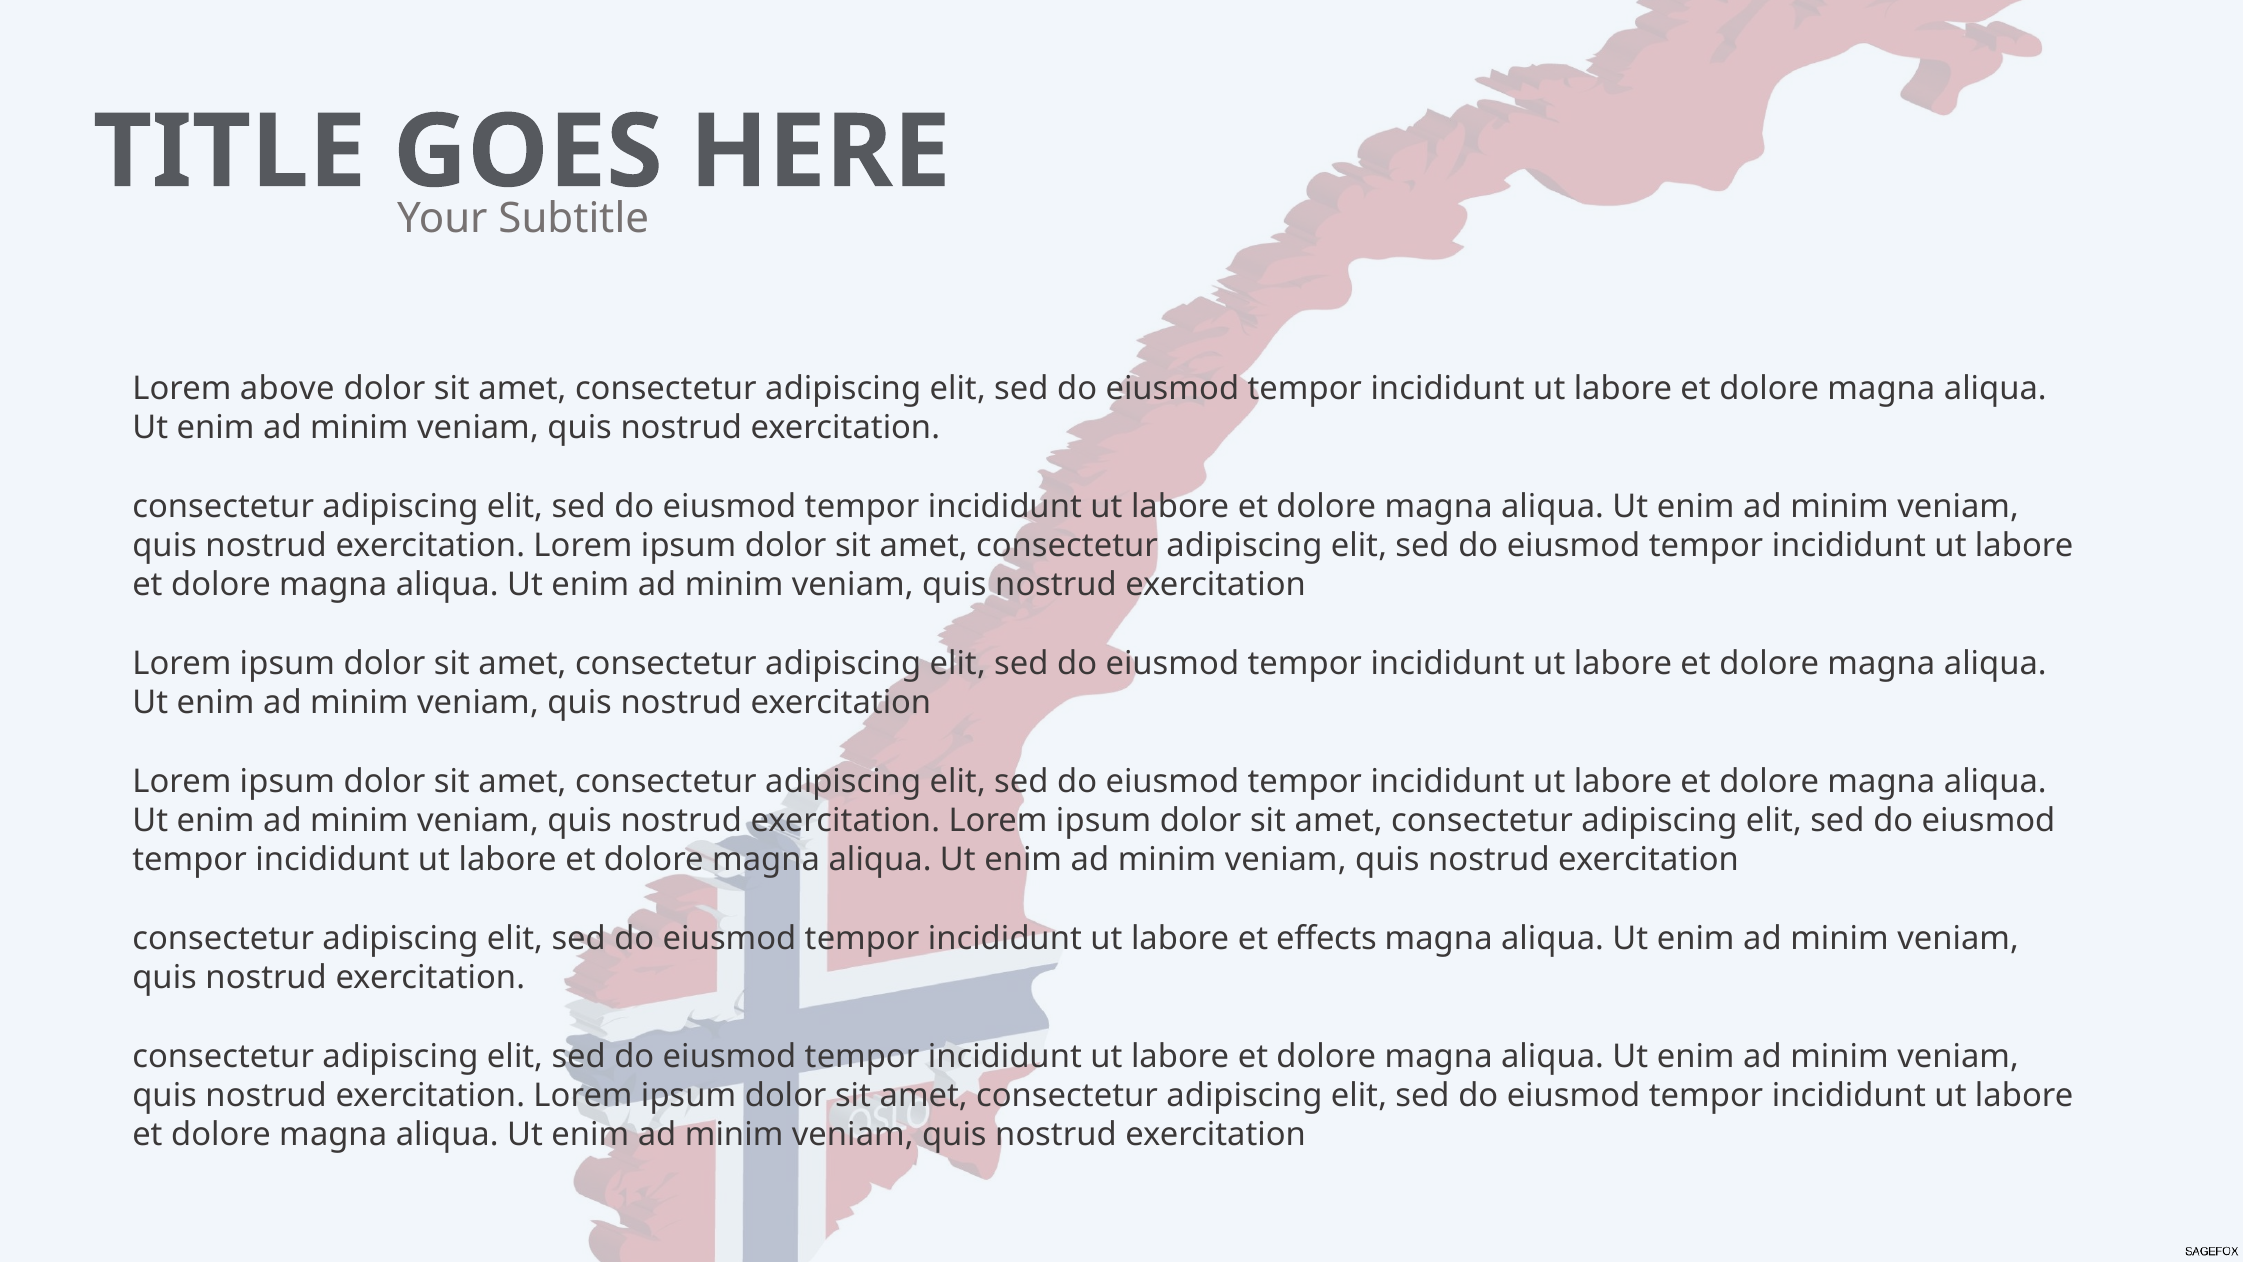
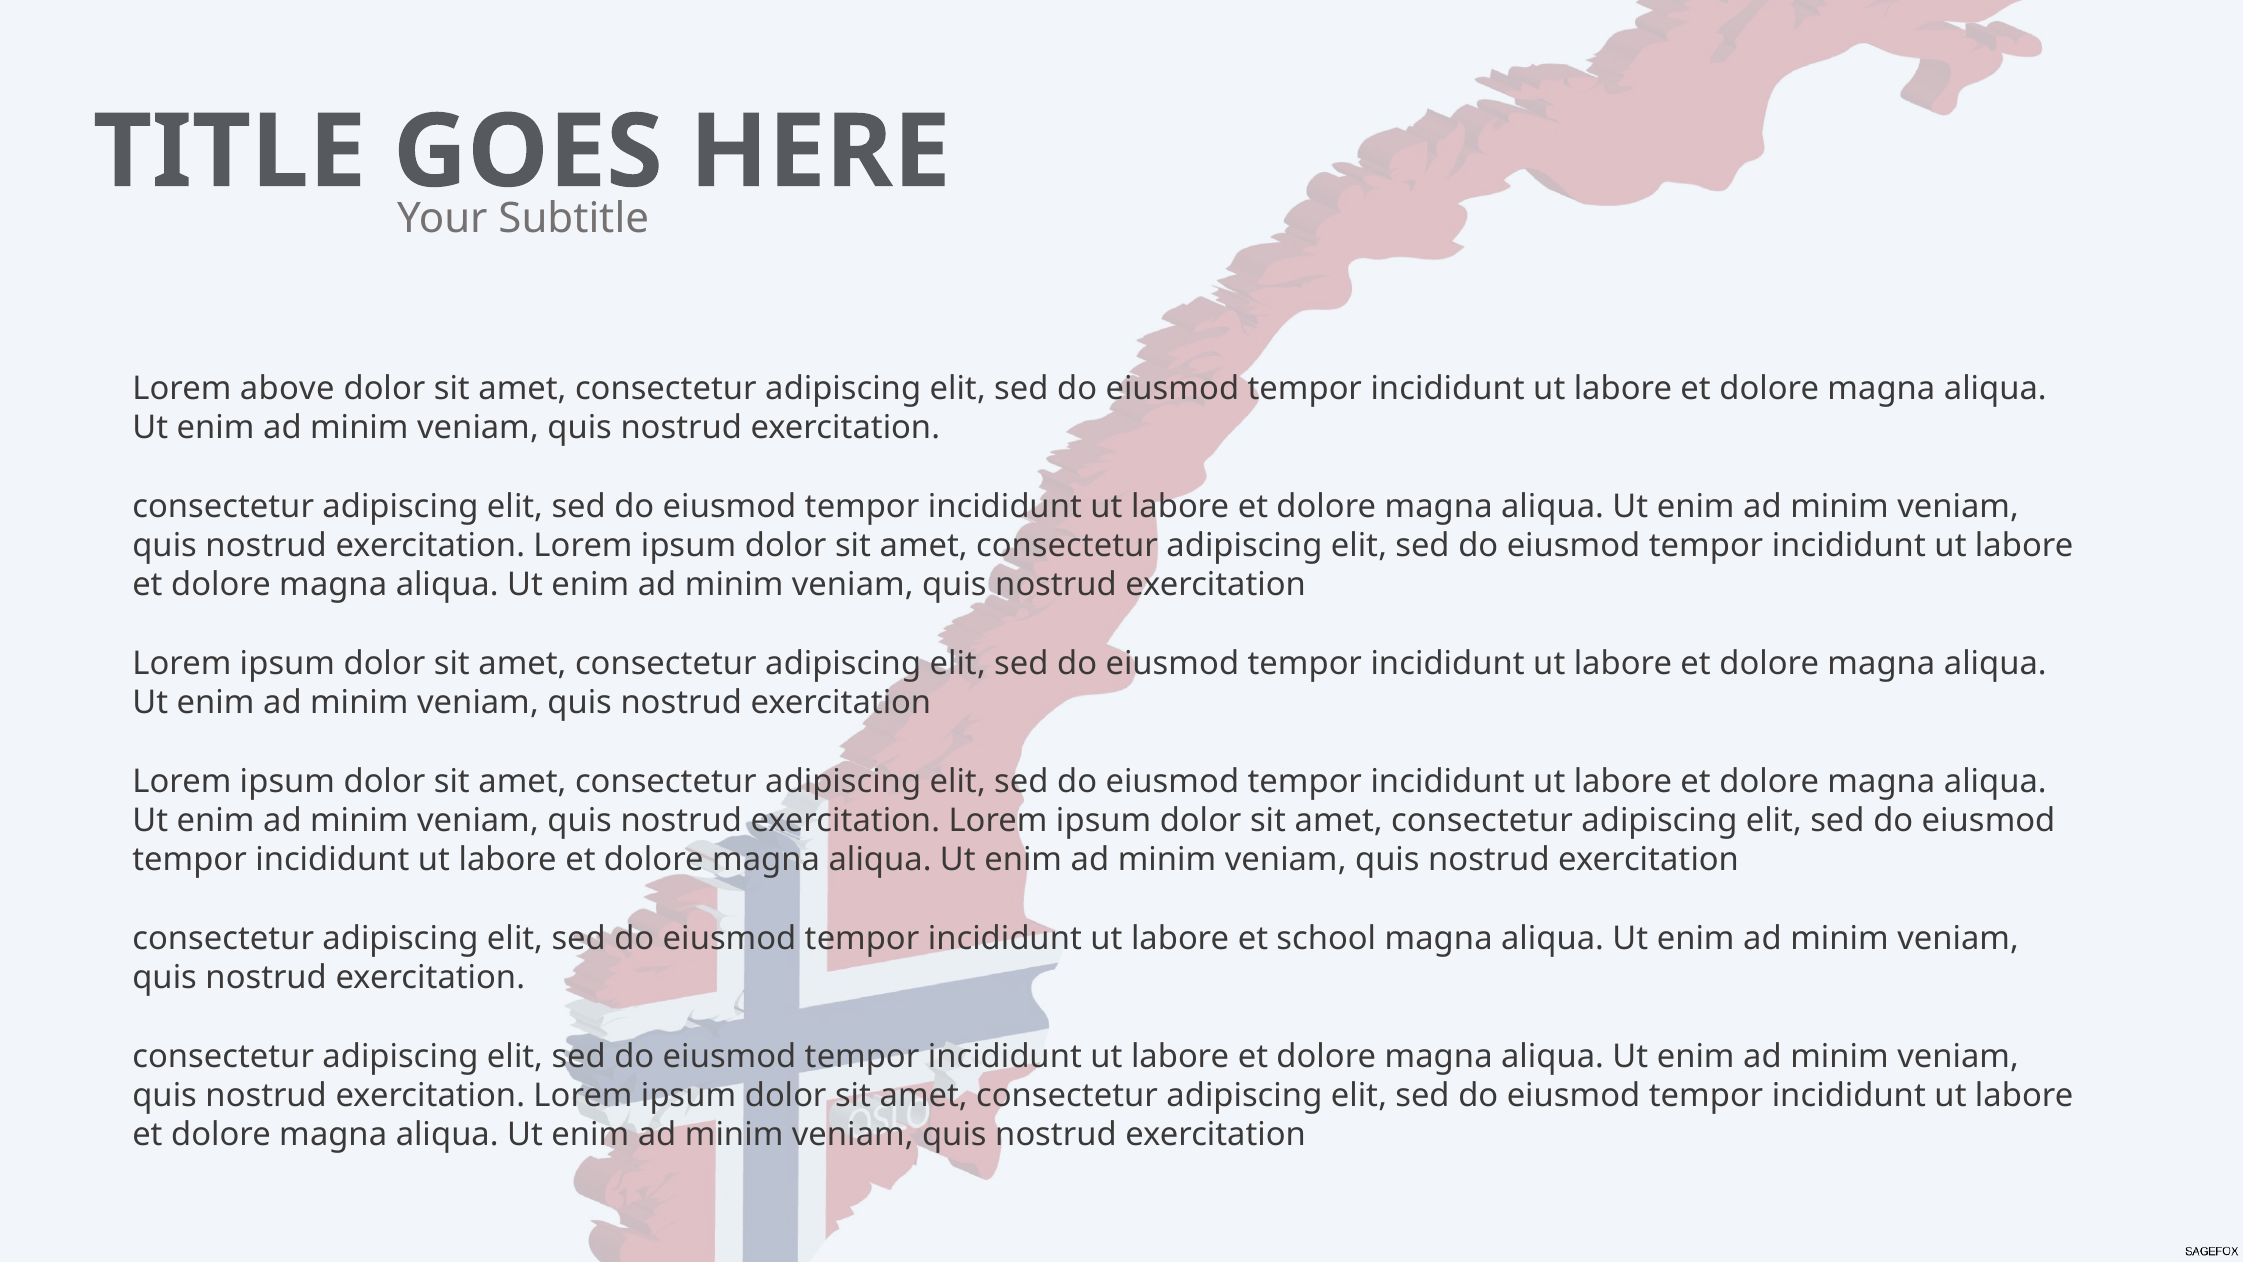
effects: effects -> school
